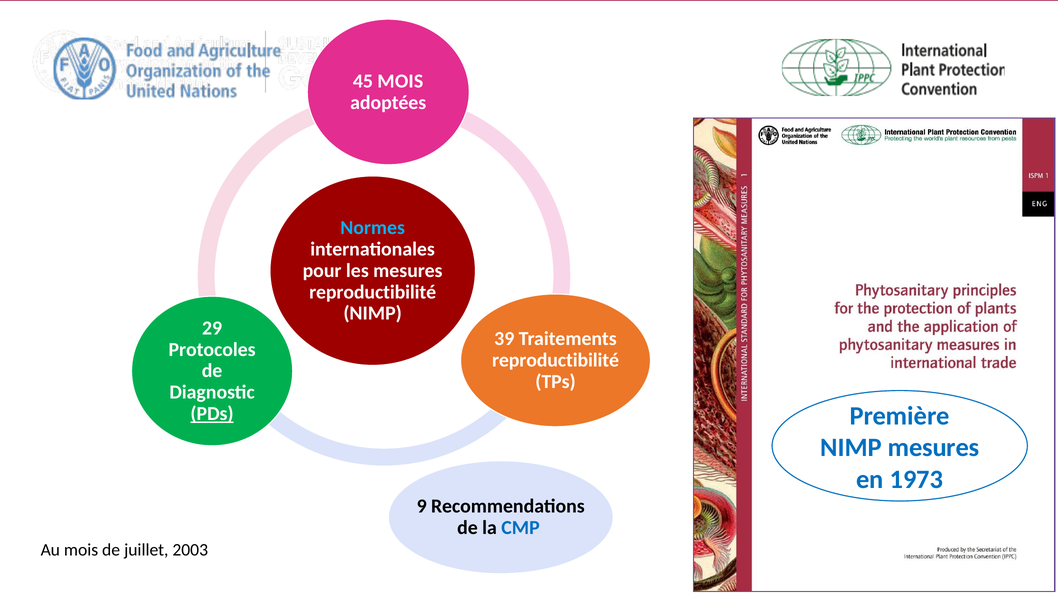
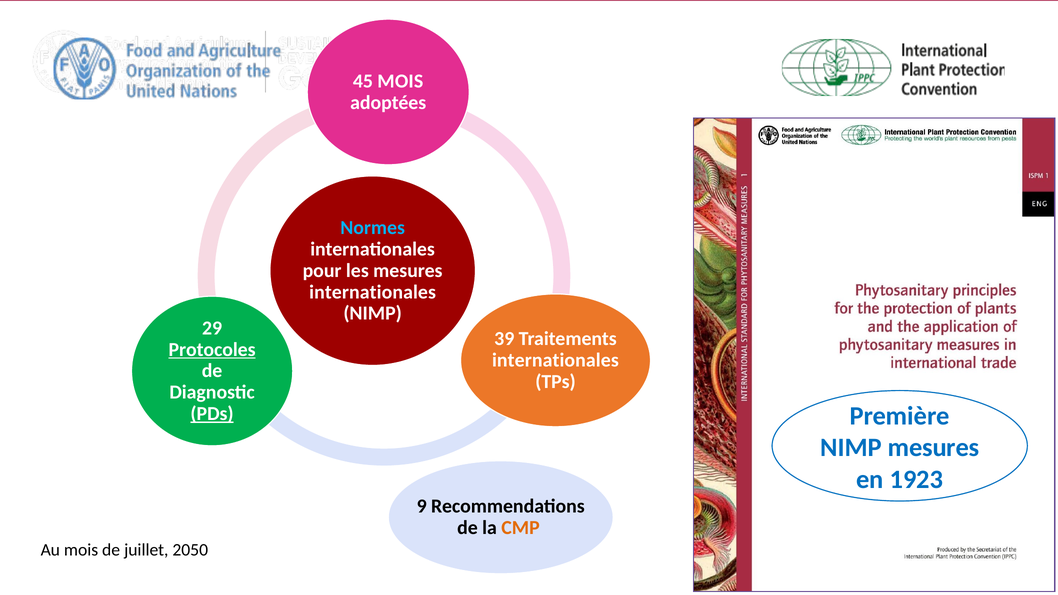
reproductibilité at (373, 292): reproductibilité -> internationales
Protocoles underline: none -> present
reproductibilité at (556, 360): reproductibilité -> internationales
1973: 1973 -> 1923
CMP colour: blue -> orange
2003: 2003 -> 2050
